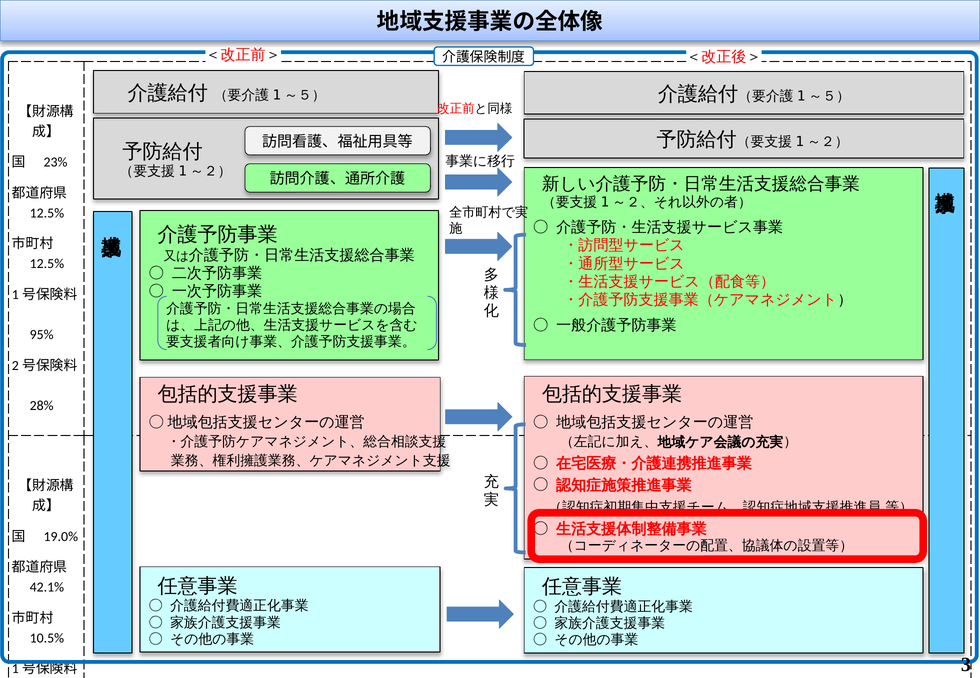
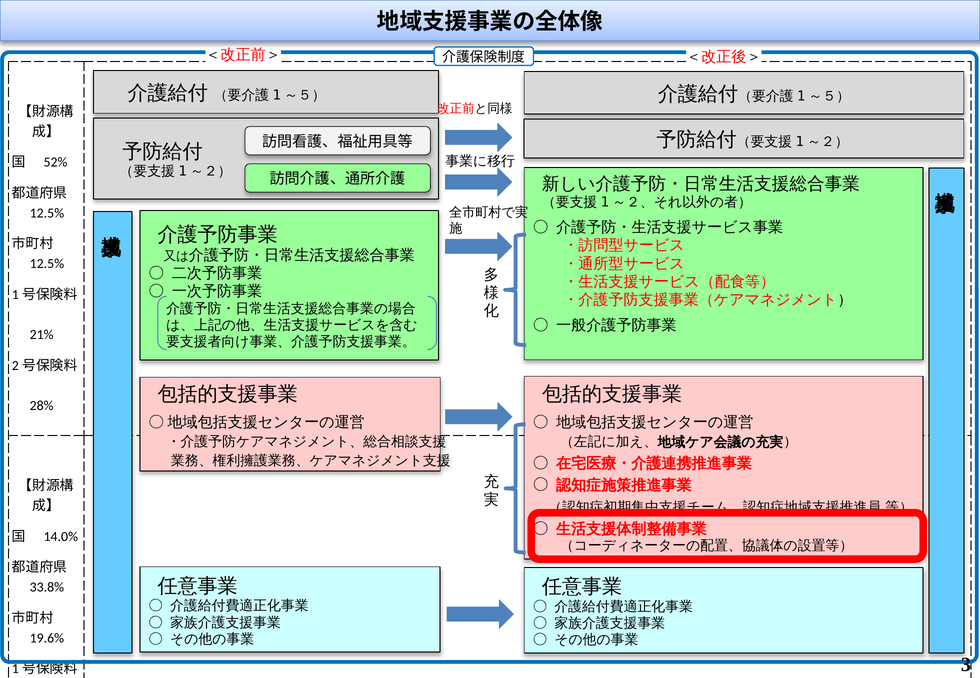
23%: 23% -> 52%
95%: 95% -> 21%
19.0%: 19.0% -> 14.0%
42.1%: 42.1% -> 33.8%
10.5%: 10.5% -> 19.6%
